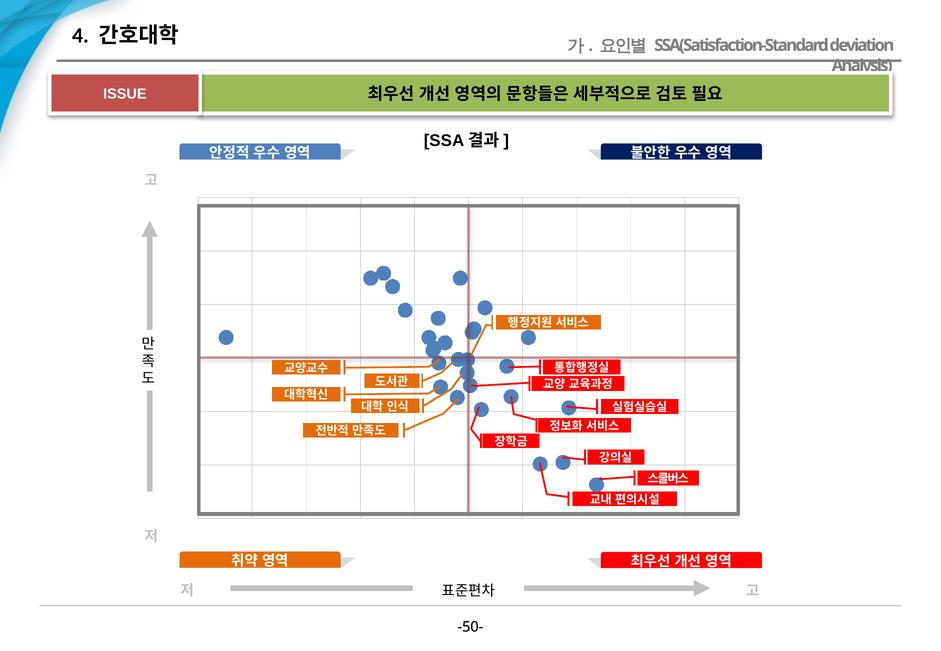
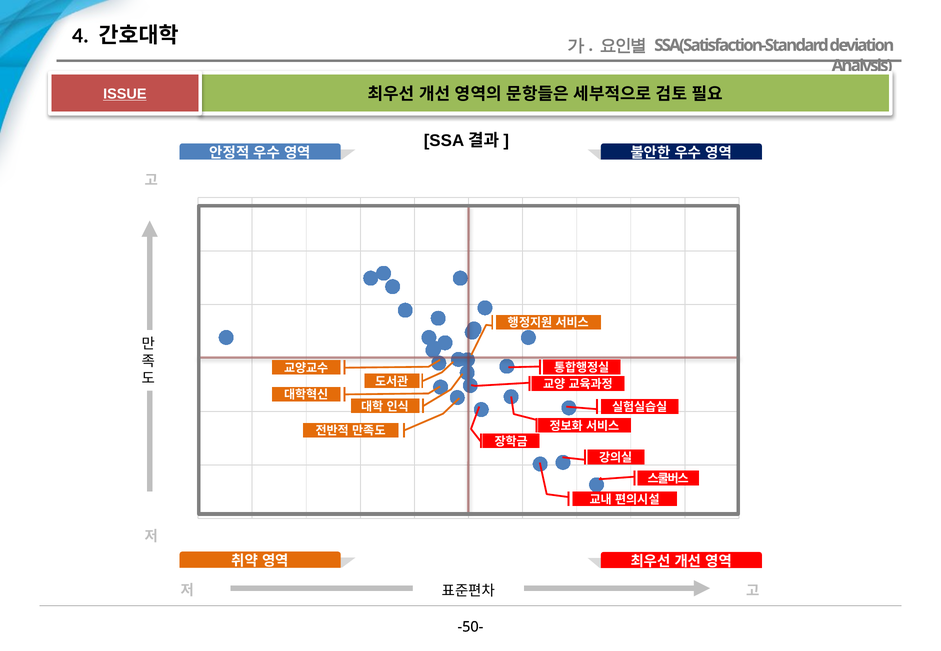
ISSUE underline: none -> present
